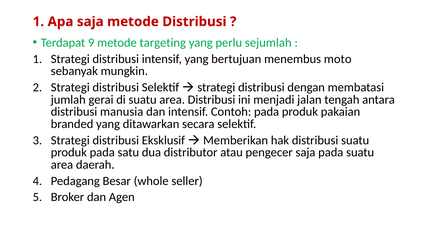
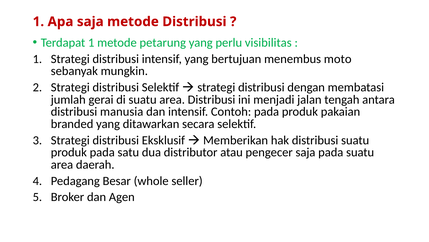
Terdapat 9: 9 -> 1
targeting: targeting -> petarung
sejumlah: sejumlah -> visibilitas
